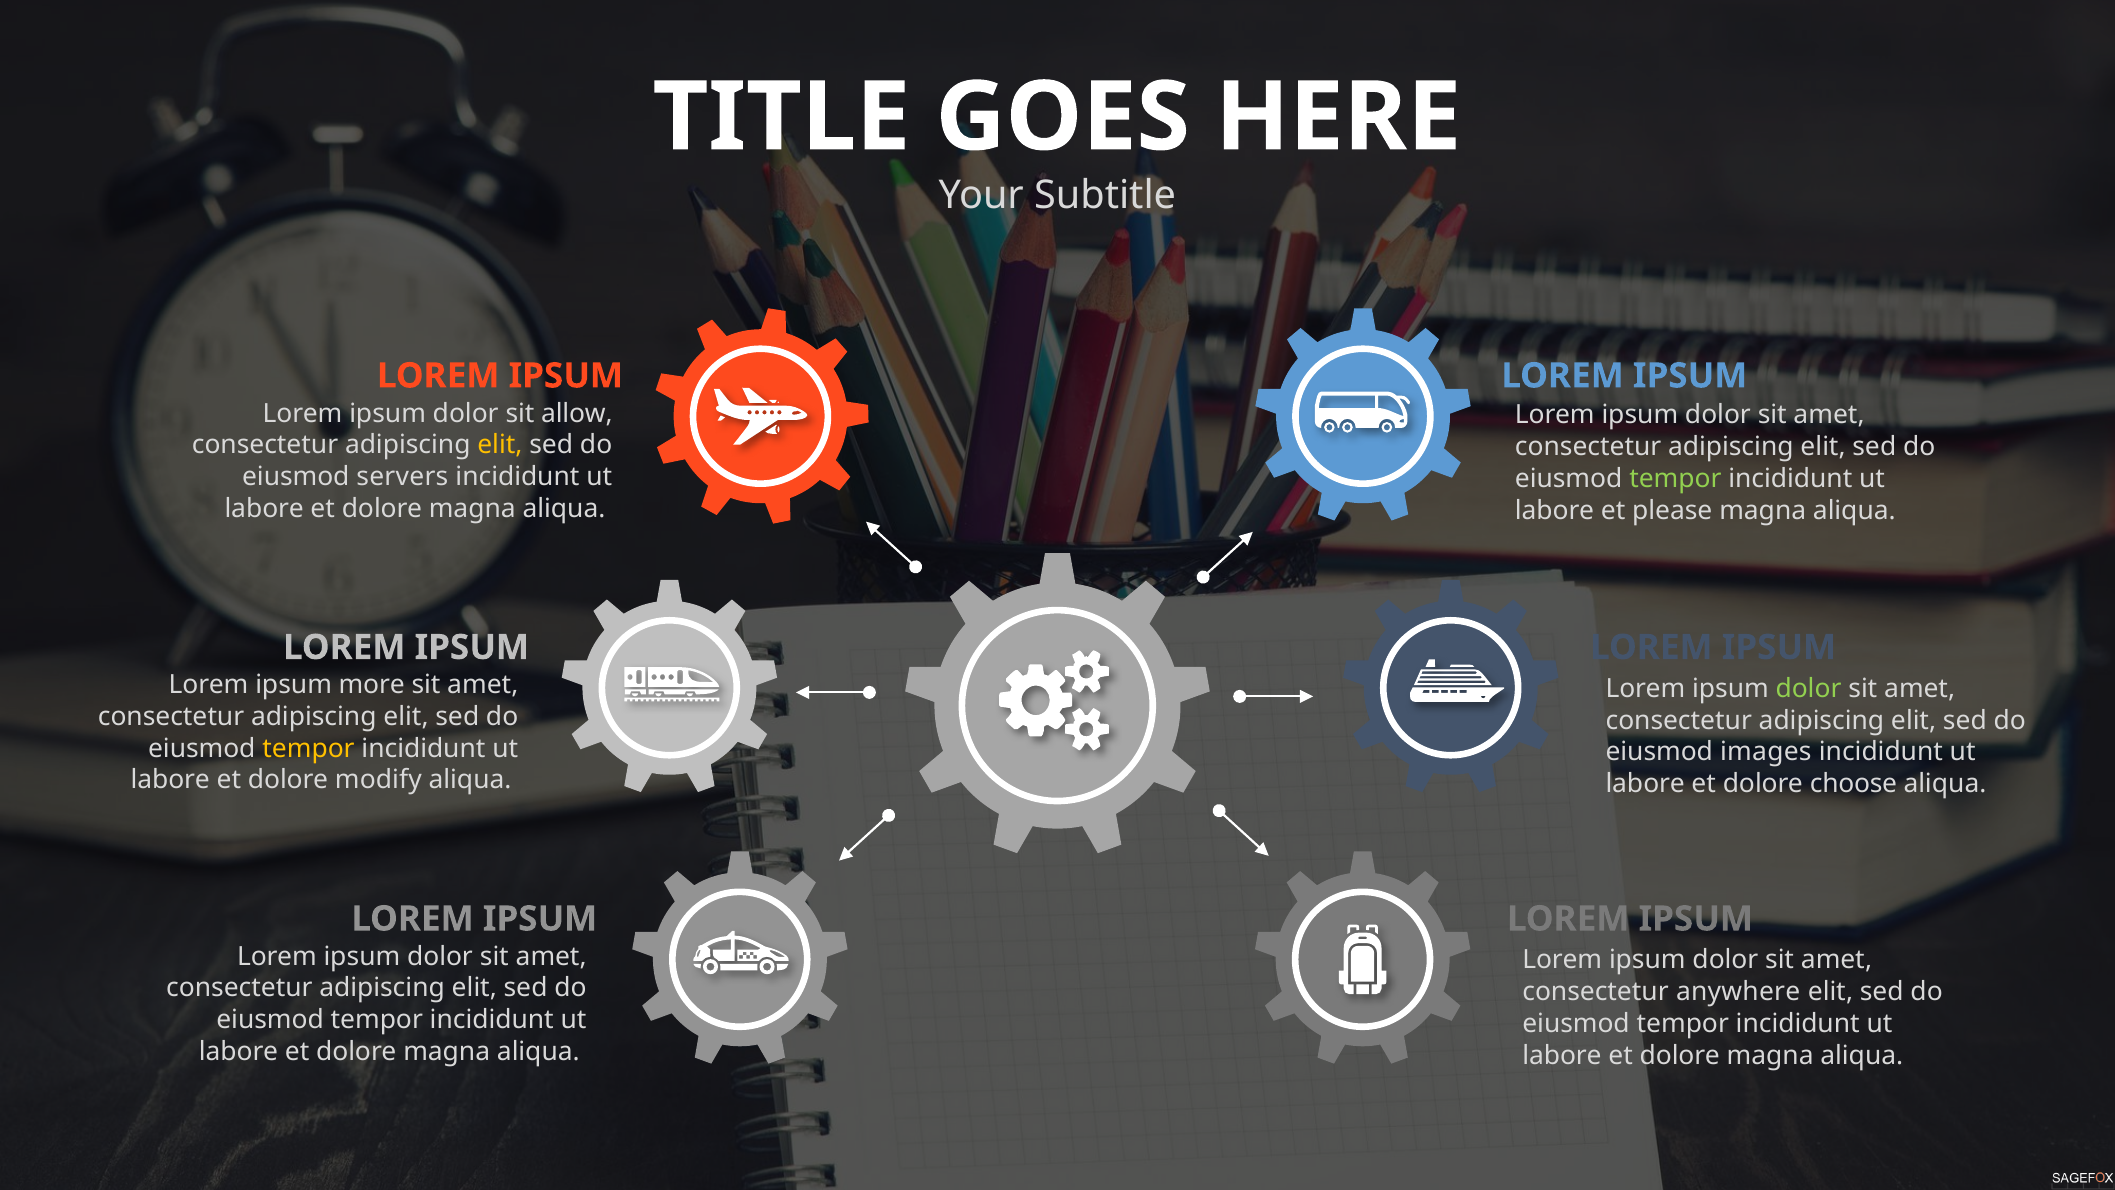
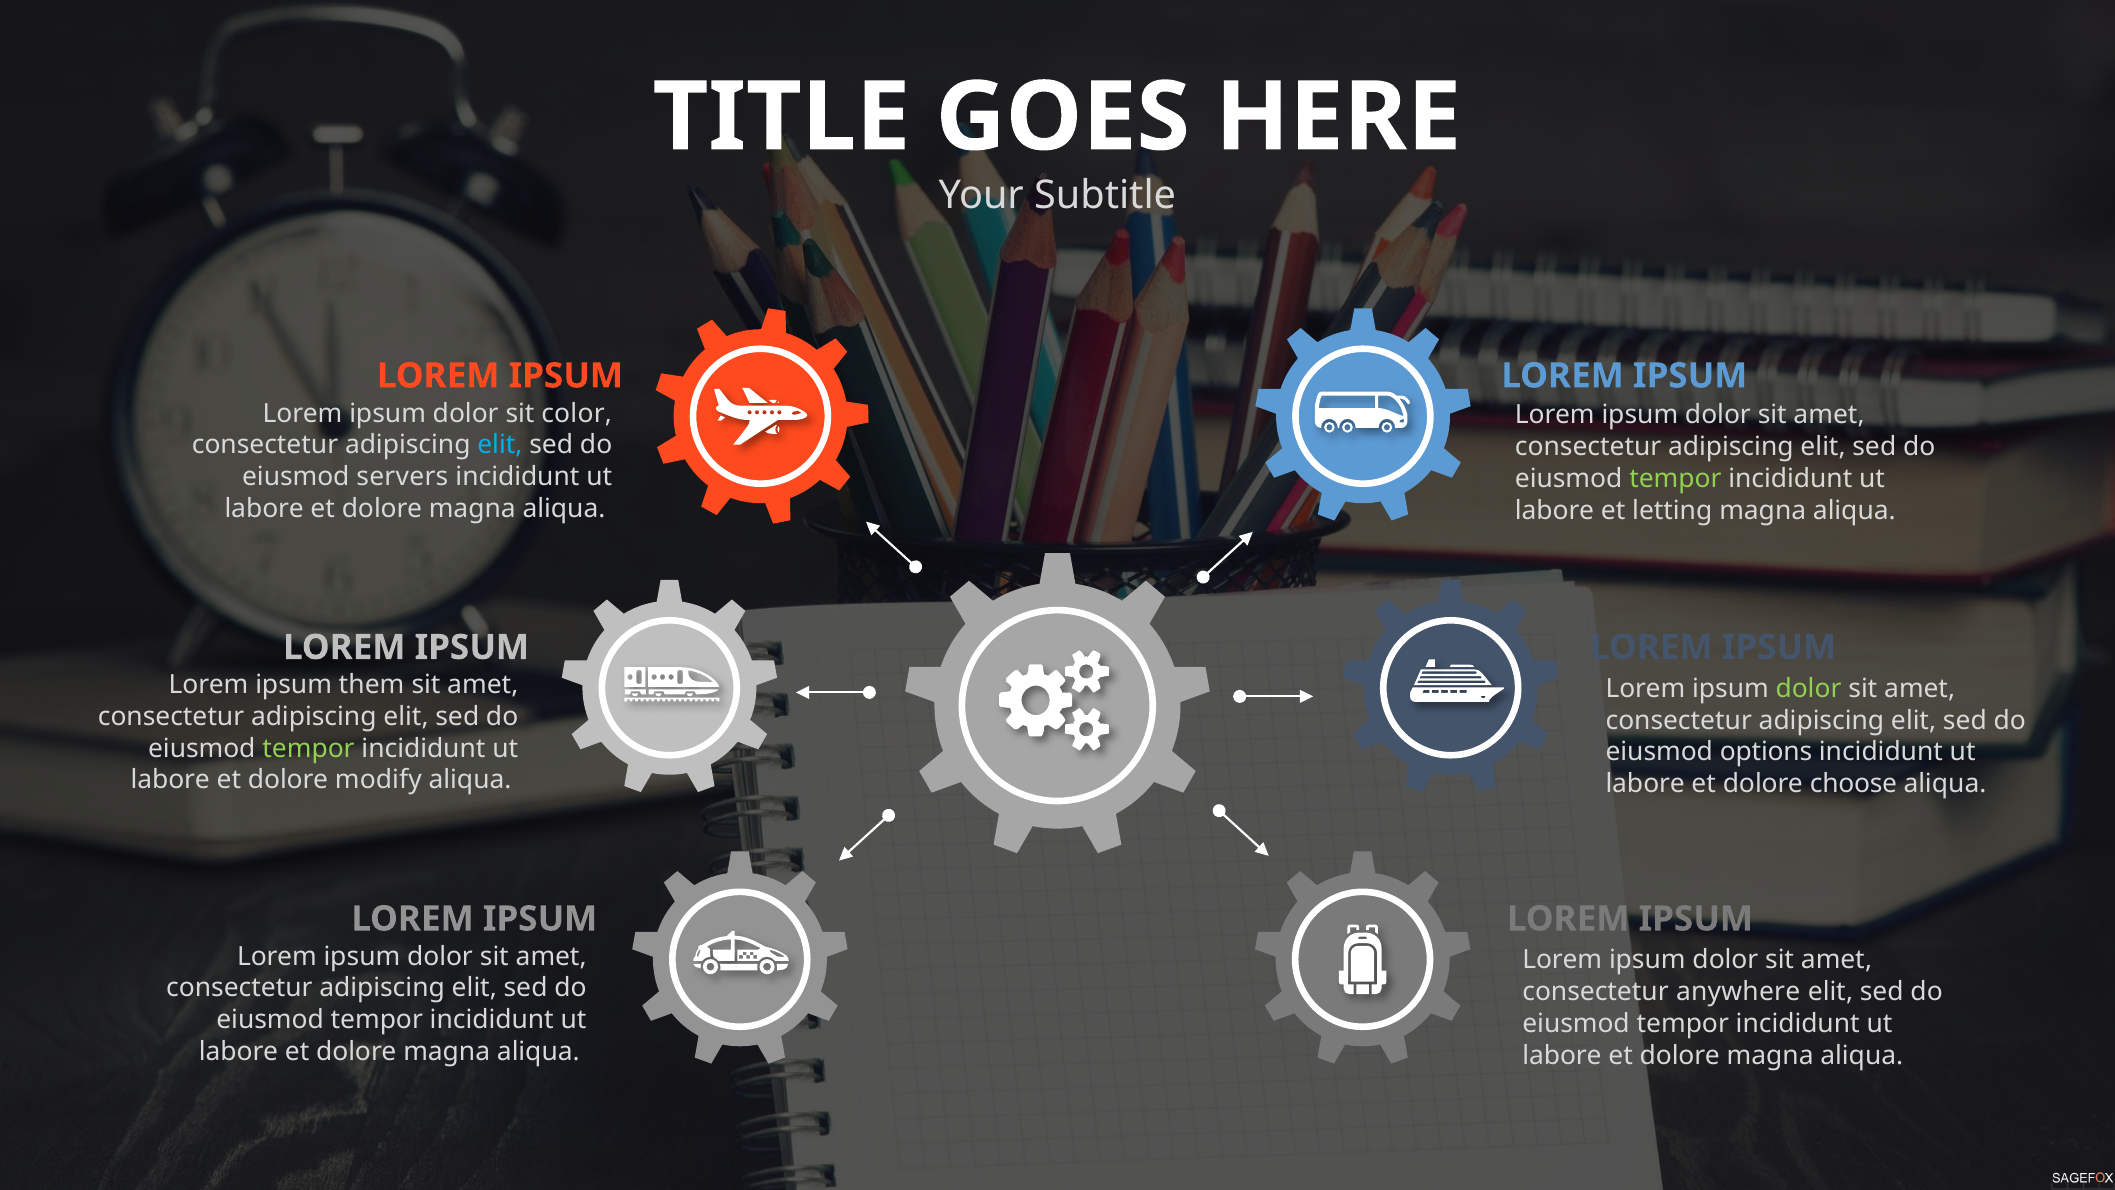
allow: allow -> color
elit at (500, 445) colour: yellow -> light blue
please: please -> letting
more: more -> them
tempor at (309, 748) colour: yellow -> light green
images: images -> options
